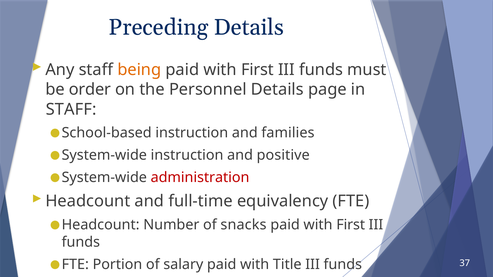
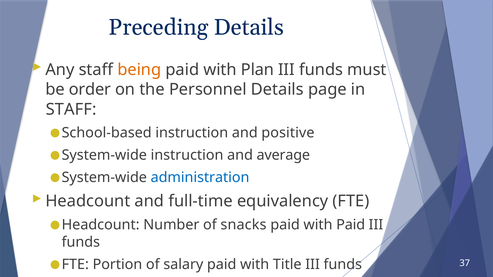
First at (257, 70): First -> Plan
families: families -> positive
positive: positive -> average
administration colour: red -> blue
First at (351, 225): First -> Paid
